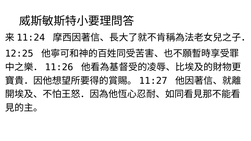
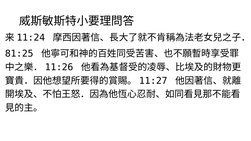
12:25: 12:25 -> 81:25
